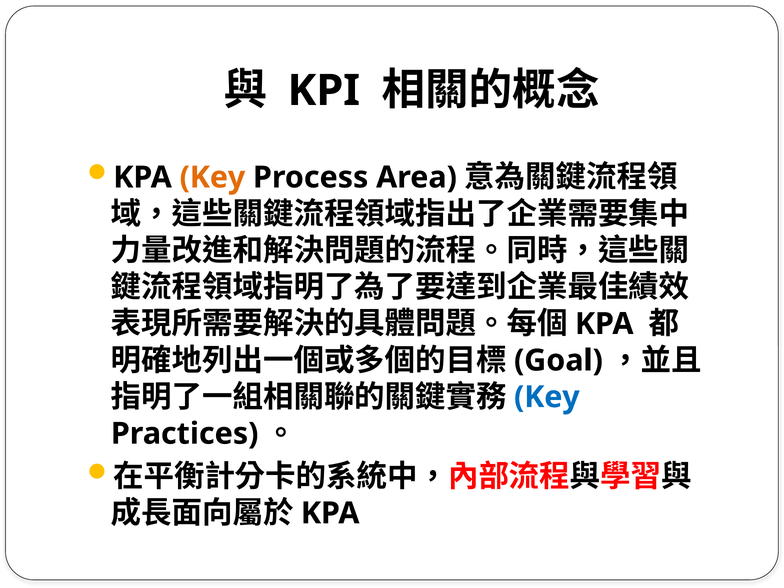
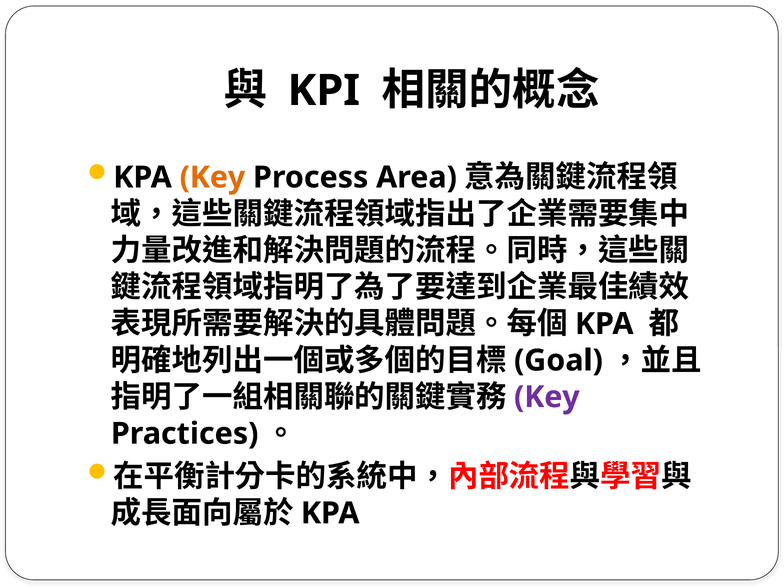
Key at (547, 397) colour: blue -> purple
